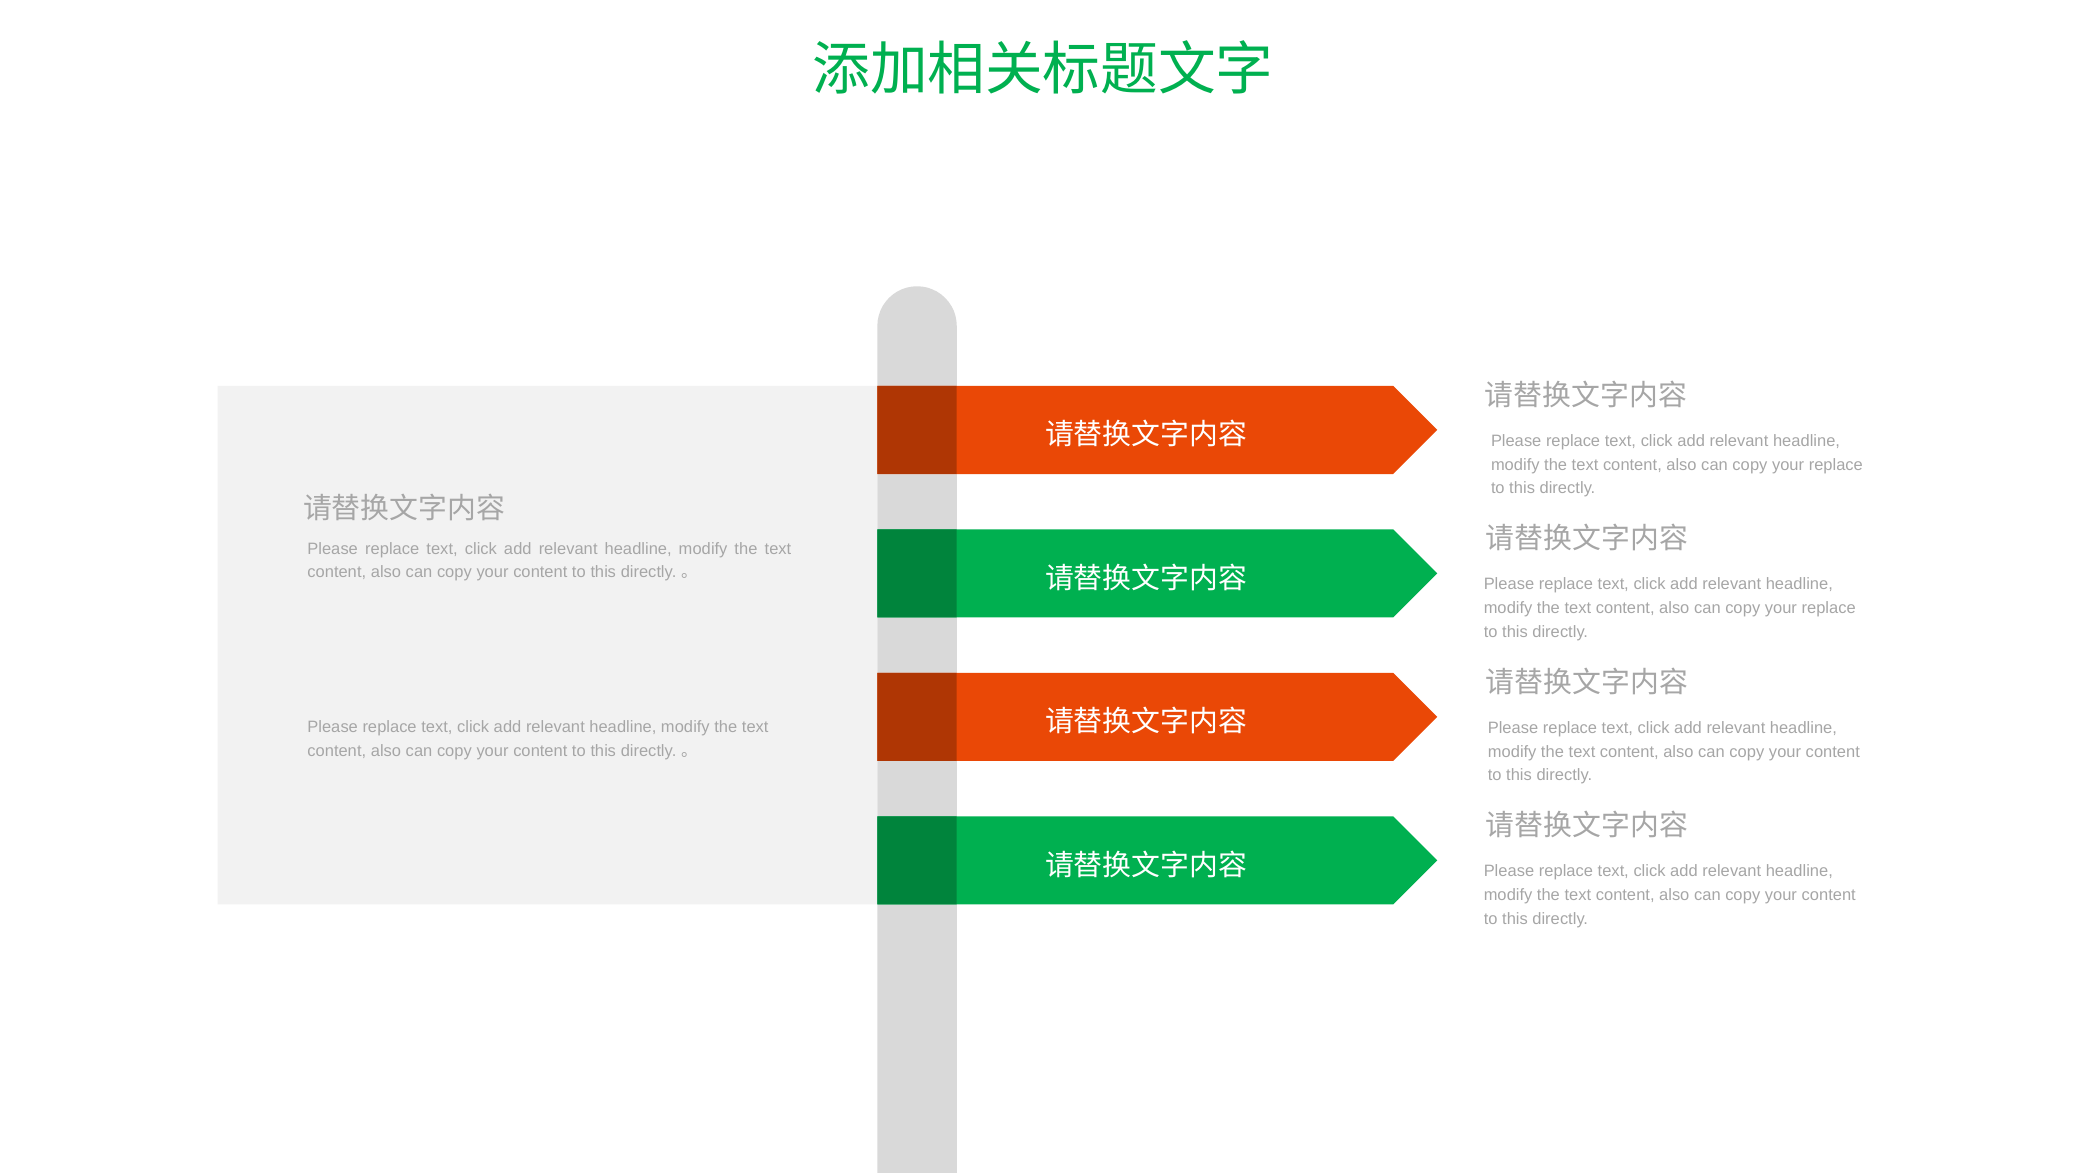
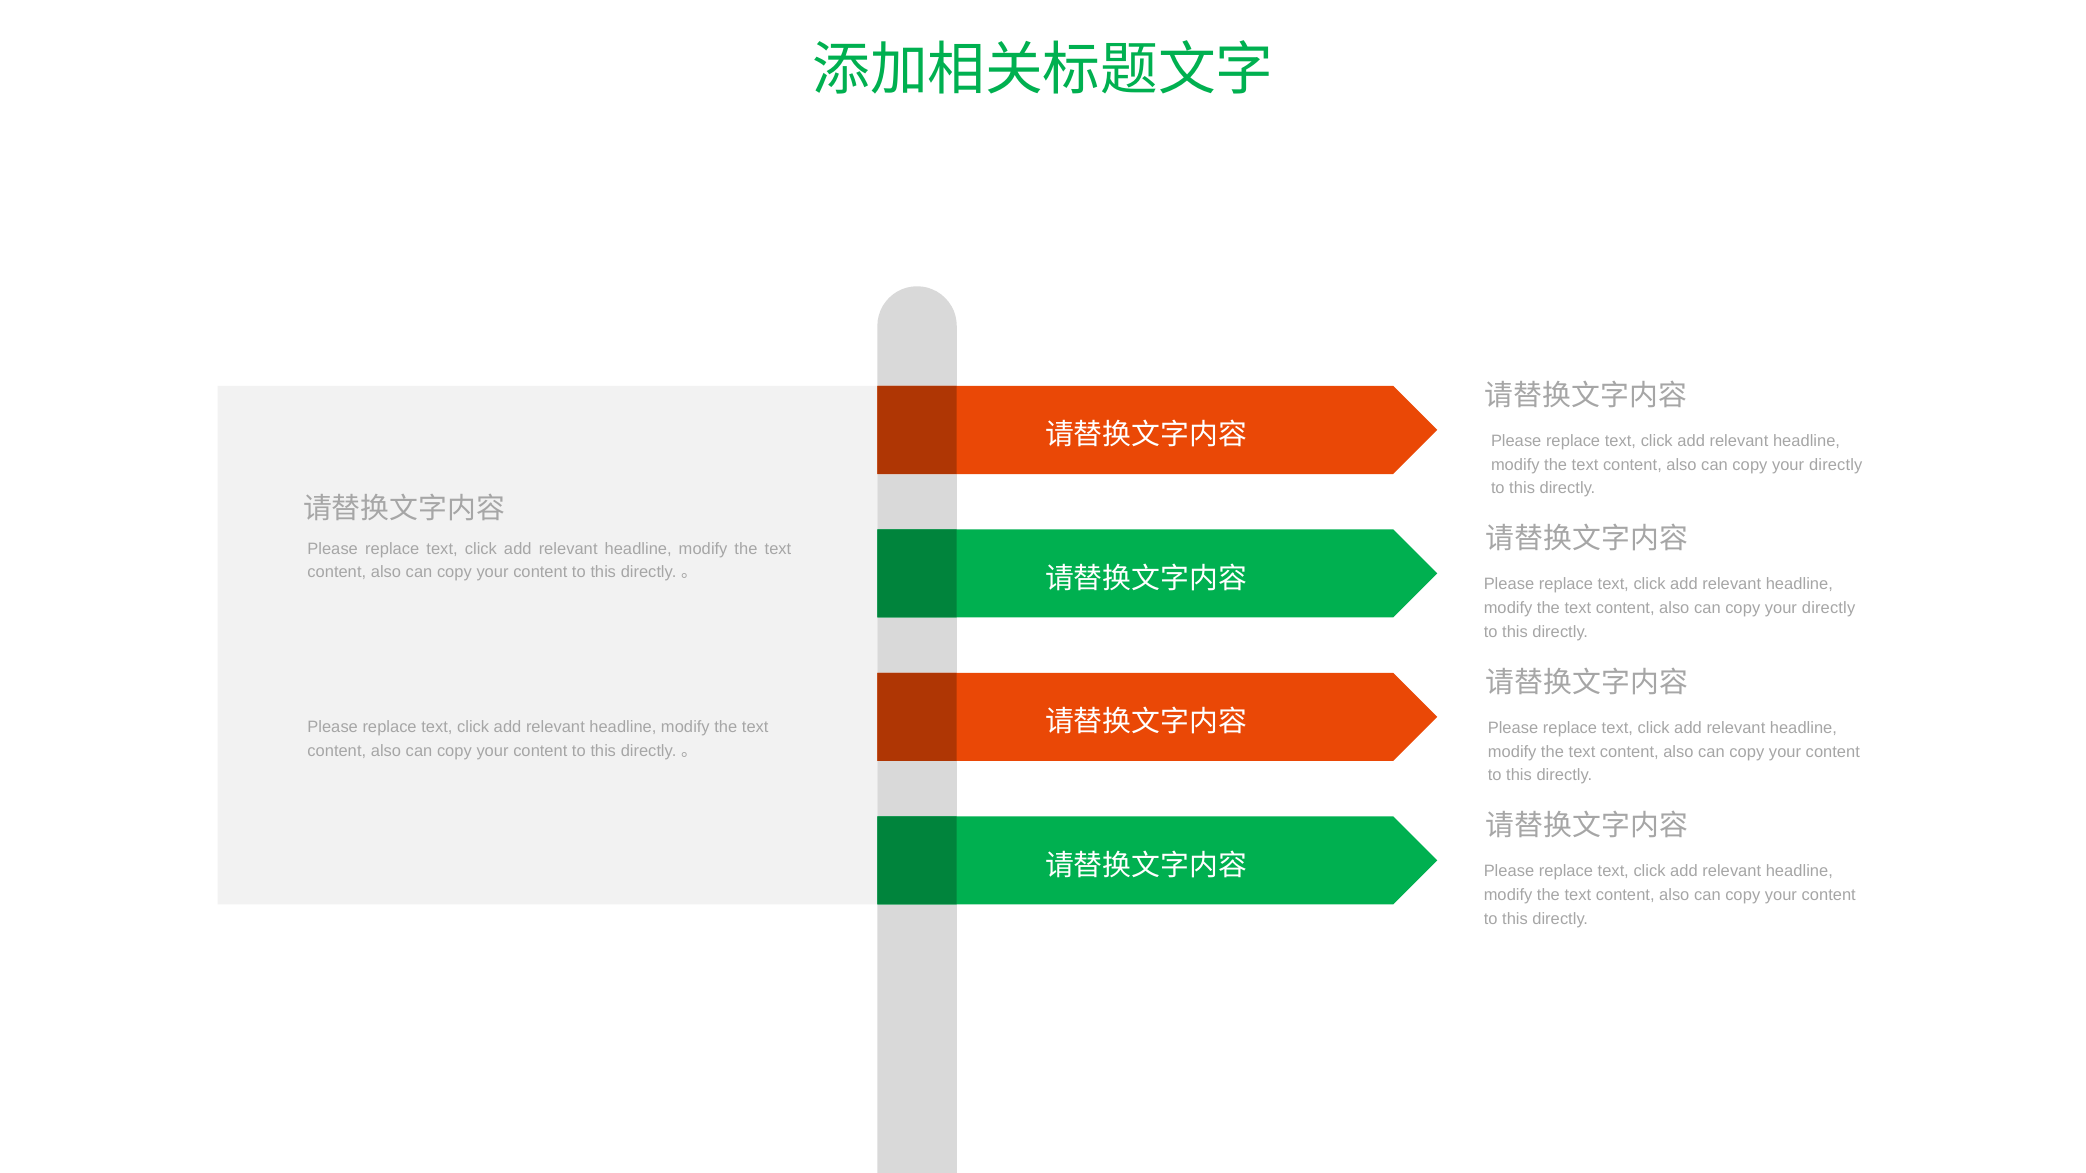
replace at (1836, 465): replace -> directly
replace at (1829, 608): replace -> directly
